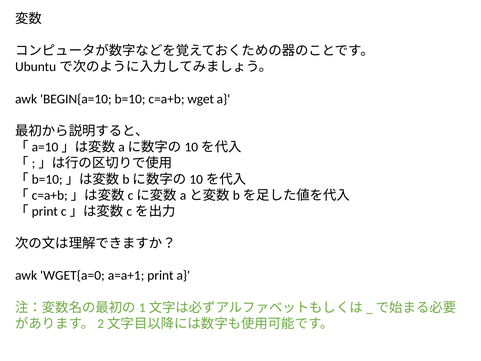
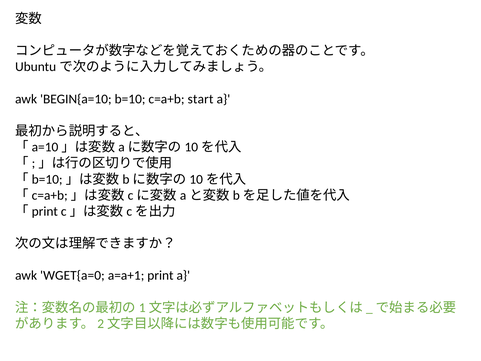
wget: wget -> start
